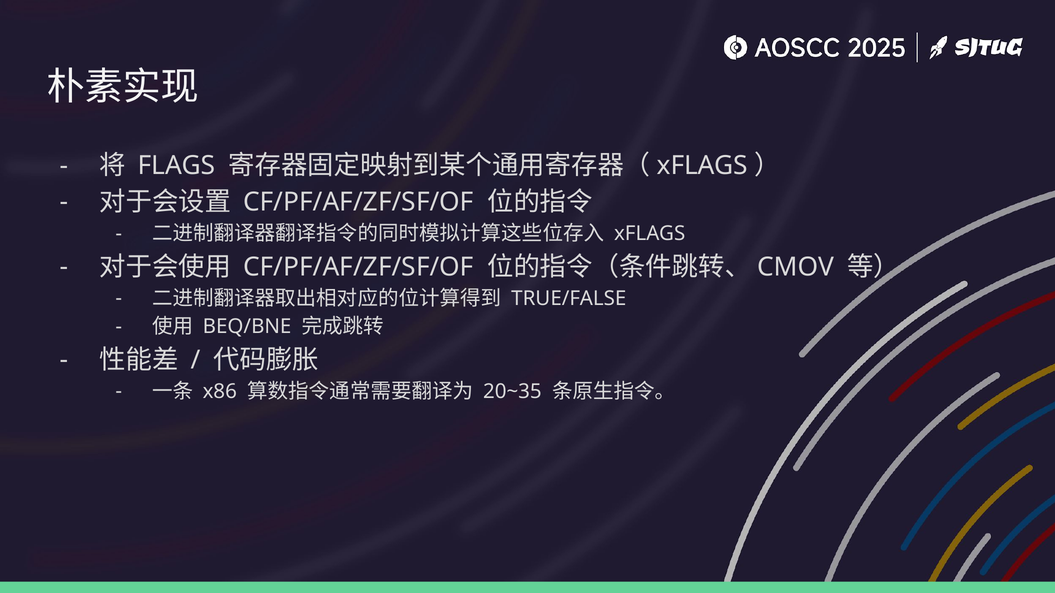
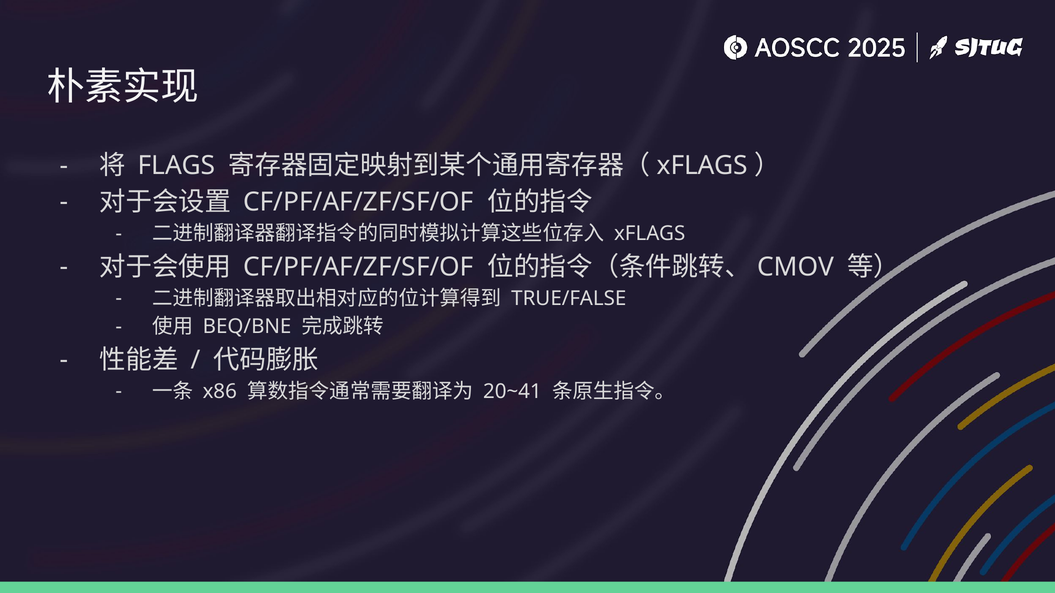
20~35: 20~35 -> 20~41
